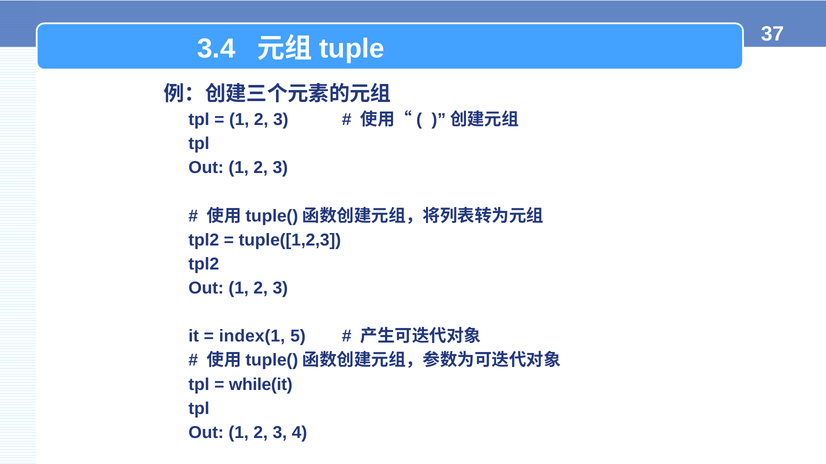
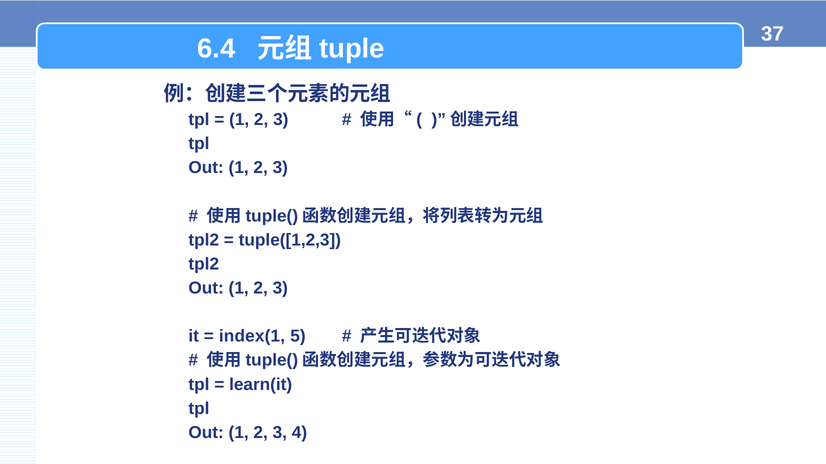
3.4: 3.4 -> 6.4
while(it: while(it -> learn(it
